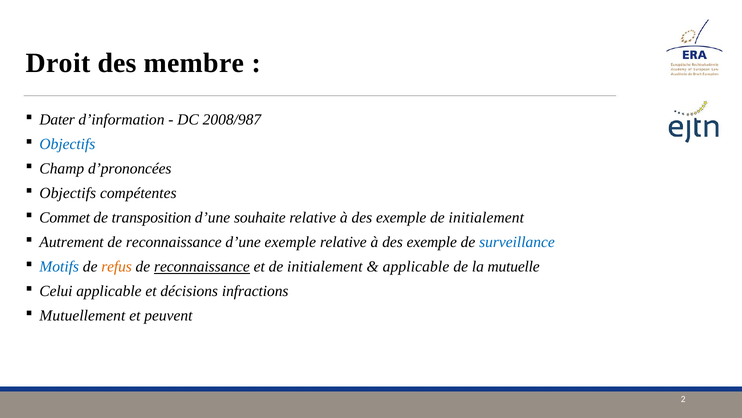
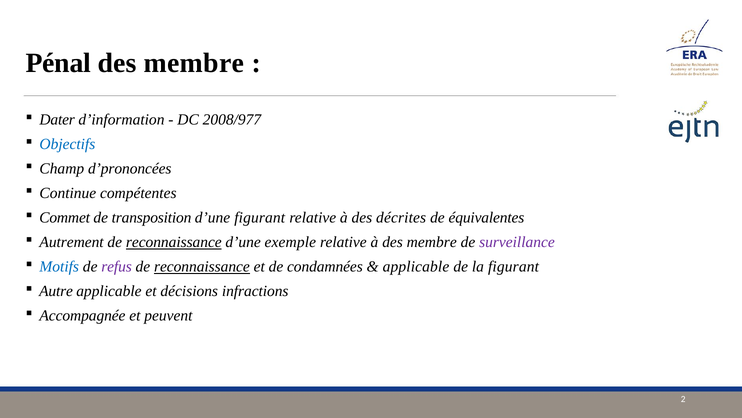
Droit: Droit -> Pénal
2008/987: 2008/987 -> 2008/977
Objectifs at (68, 193): Objectifs -> Continue
d’une souhaite: souhaite -> figurant
exemple at (401, 217): exemple -> décrites
initialement at (486, 217): initialement -> équivalentes
reconnaissance at (174, 242) underline: none -> present
exemple at (432, 242): exemple -> membre
surveillance colour: blue -> purple
refus colour: orange -> purple
et de initialement: initialement -> condamnées
la mutuelle: mutuelle -> figurant
Celui: Celui -> Autre
Mutuellement: Mutuellement -> Accompagnée
